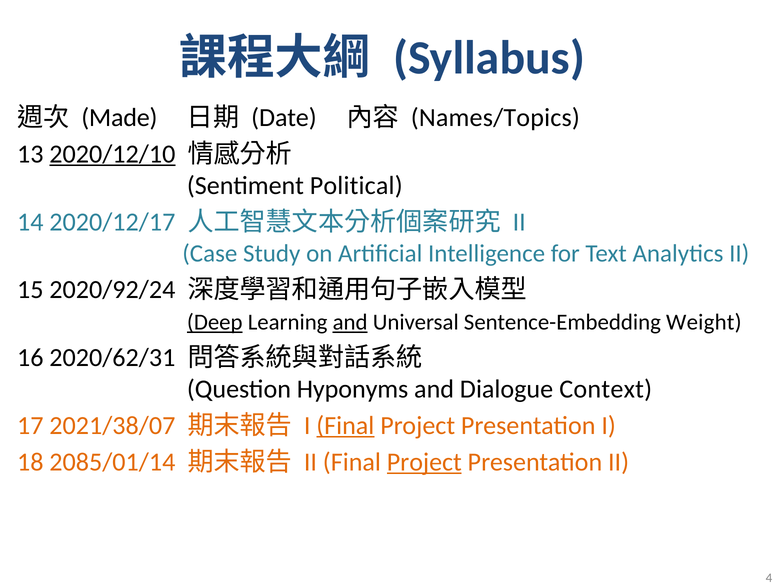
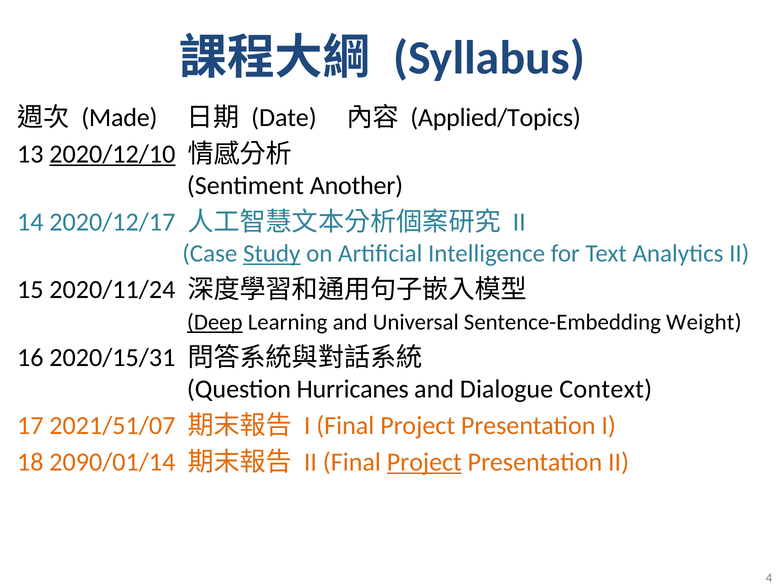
Names/Topics: Names/Topics -> Applied/Topics
Political: Political -> Another
Study underline: none -> present
2020/92/24: 2020/92/24 -> 2020/11/24
and at (350, 322) underline: present -> none
2020/62/31: 2020/62/31 -> 2020/15/31
Hyponyms: Hyponyms -> Hurricanes
2021/38/07: 2021/38/07 -> 2021/51/07
Final at (345, 426) underline: present -> none
2085/01/14: 2085/01/14 -> 2090/01/14
